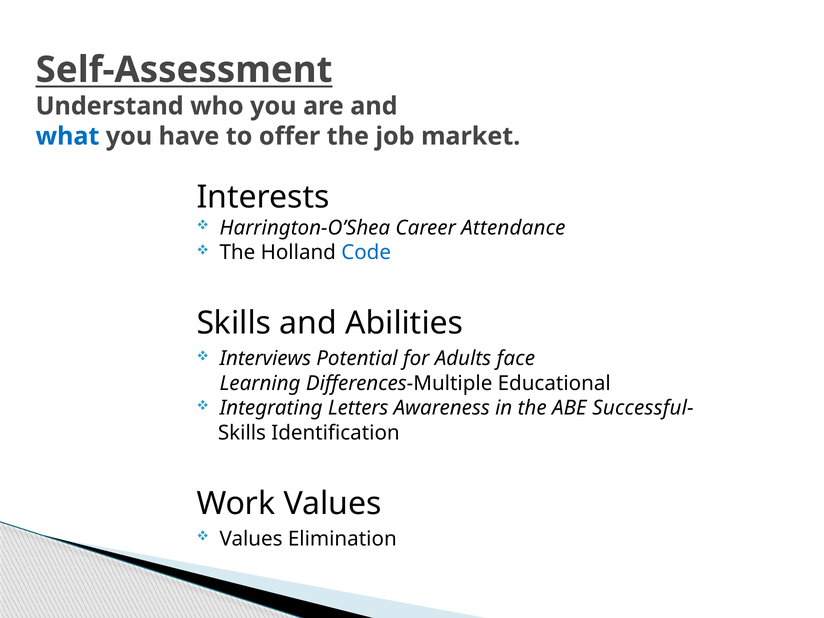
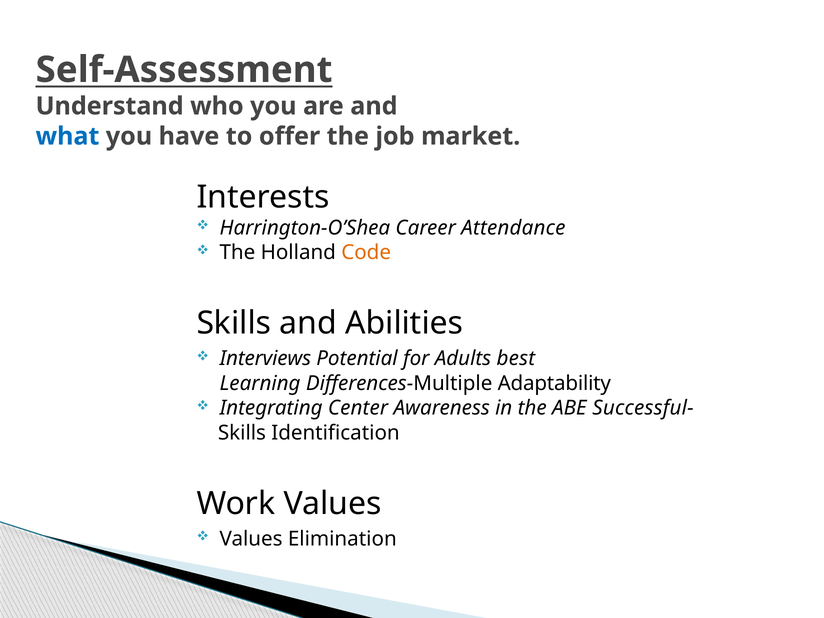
Code colour: blue -> orange
face: face -> best
Educational: Educational -> Adaptability
Letters: Letters -> Center
